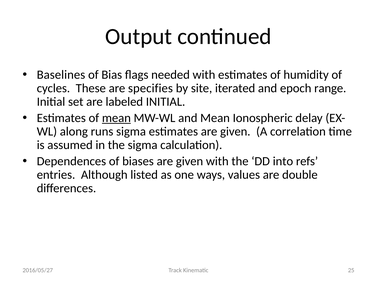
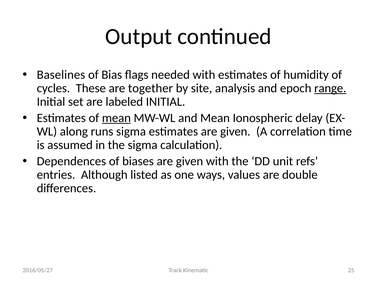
specifies: specifies -> together
iterated: iterated -> analysis
range underline: none -> present
into: into -> unit
